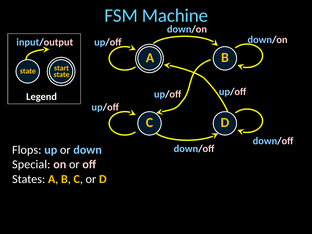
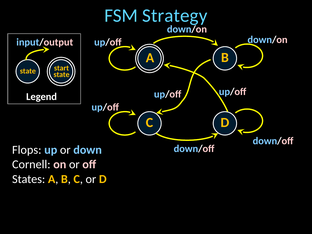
Machine: Machine -> Strategy
Special: Special -> Cornell
